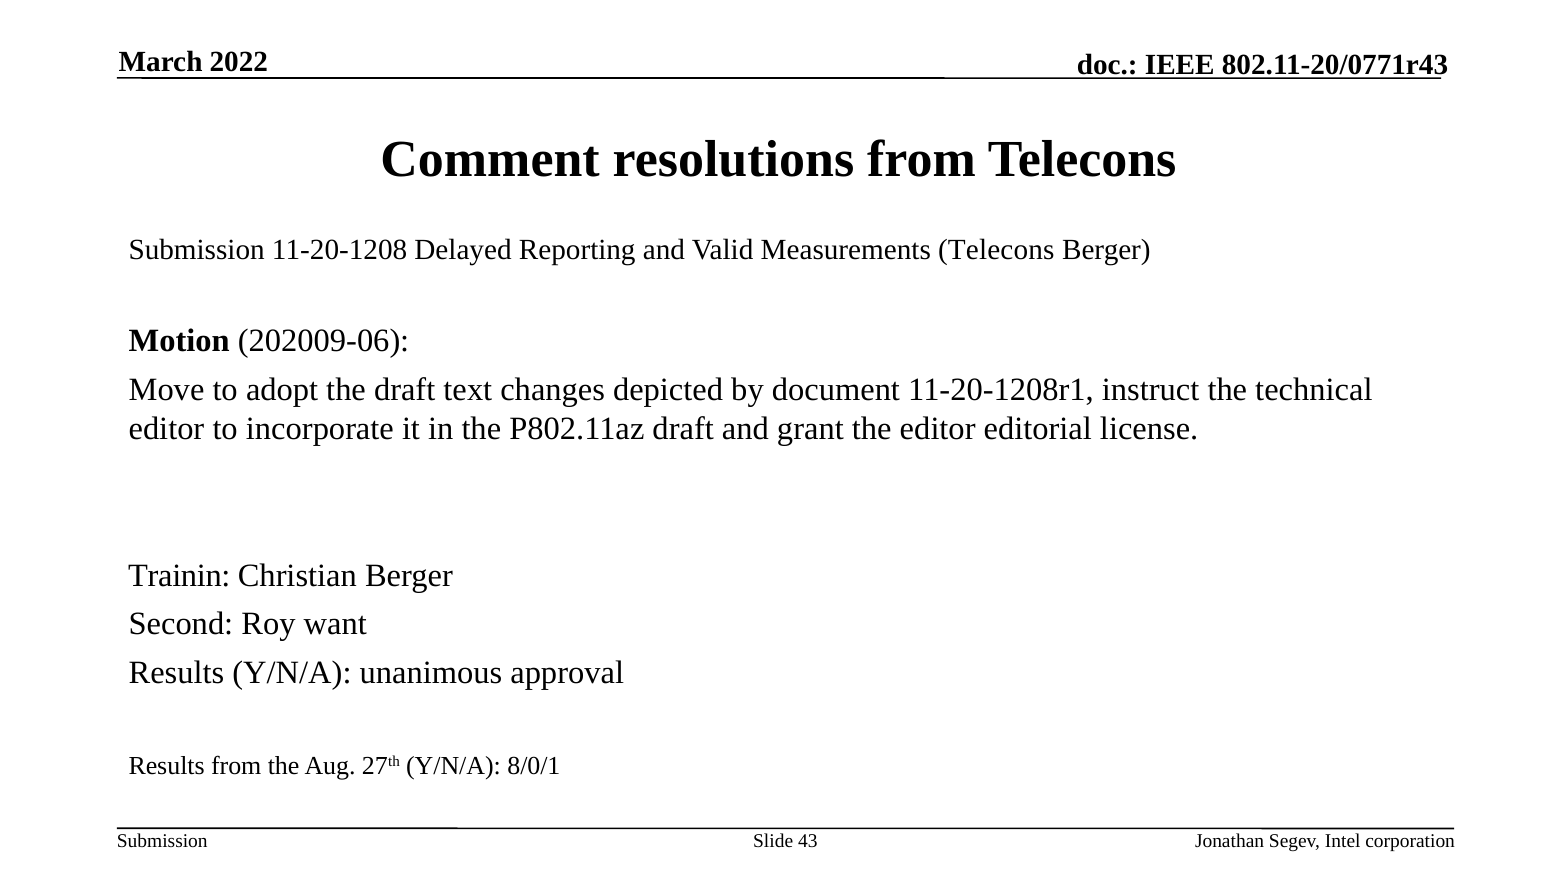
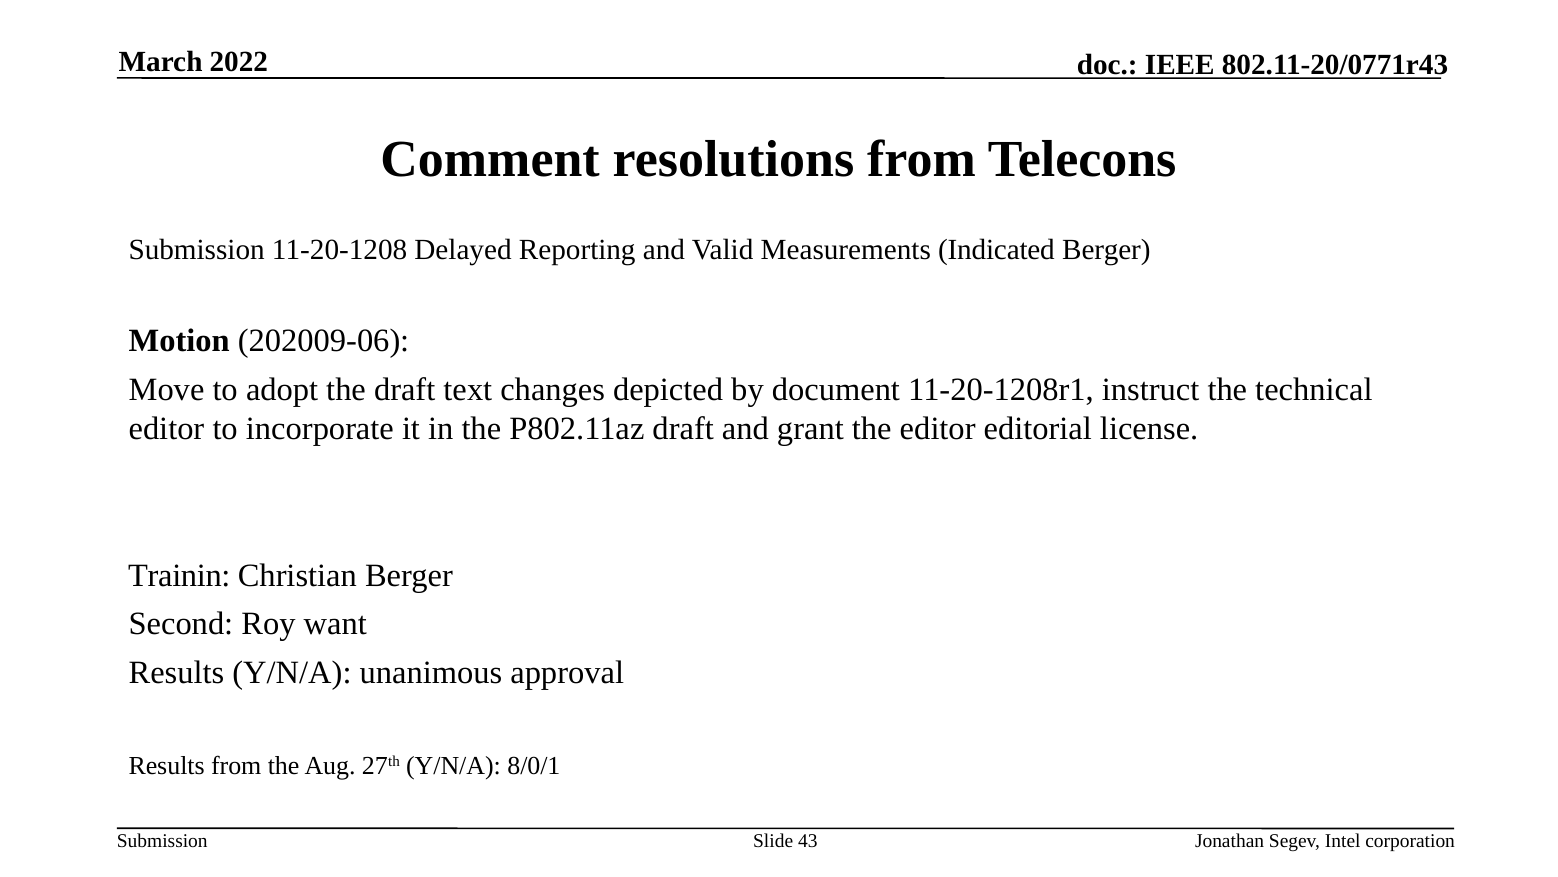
Measurements Telecons: Telecons -> Indicated
